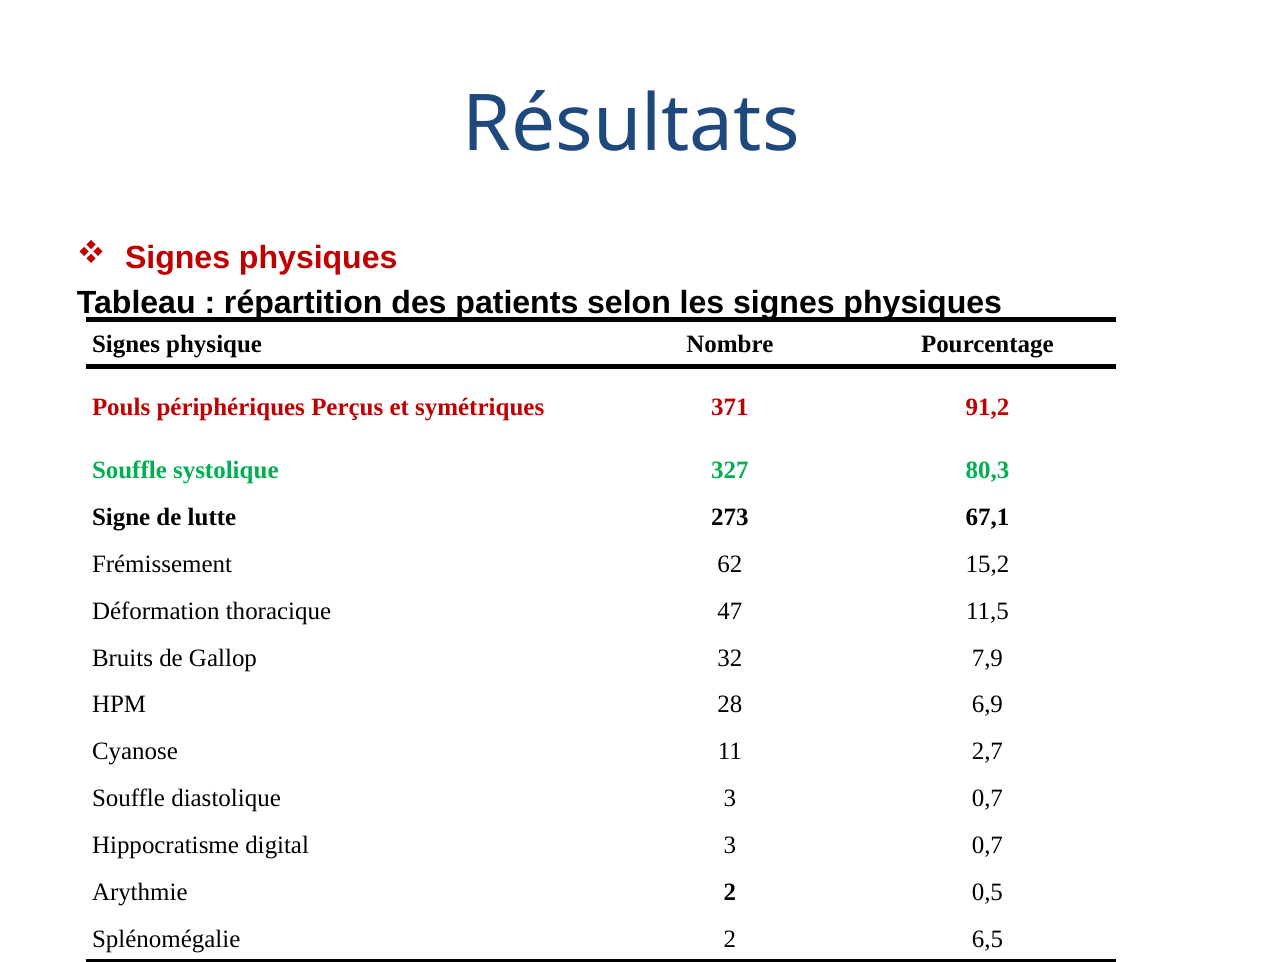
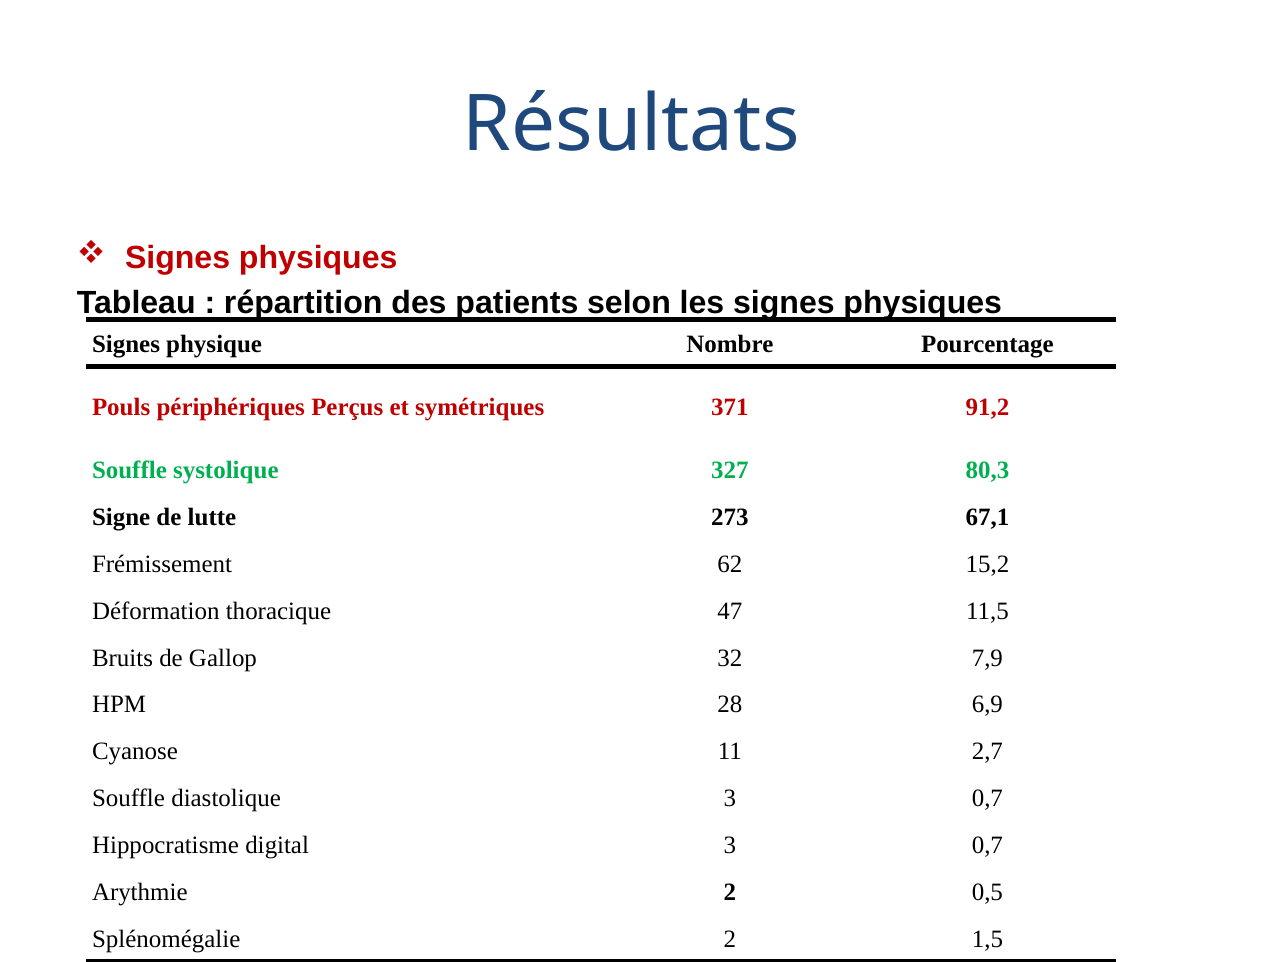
6,5: 6,5 -> 1,5
